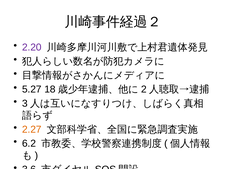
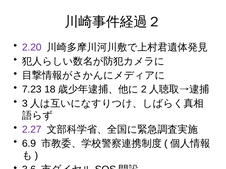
5.27: 5.27 -> 7.23
2.27 colour: orange -> purple
6.2: 6.2 -> 6.9
